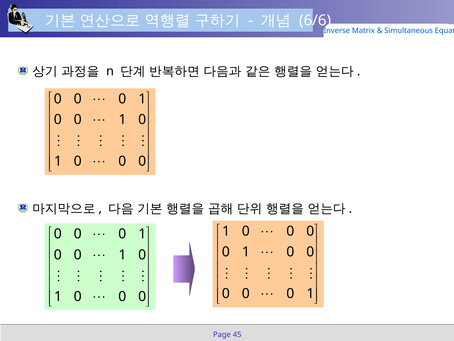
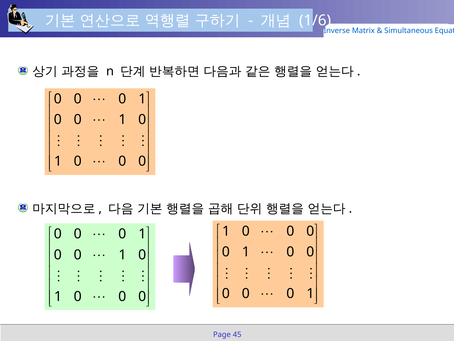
6/6: 6/6 -> 1/6
